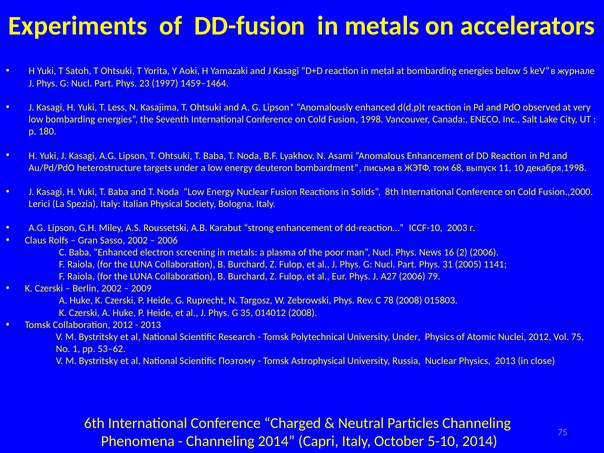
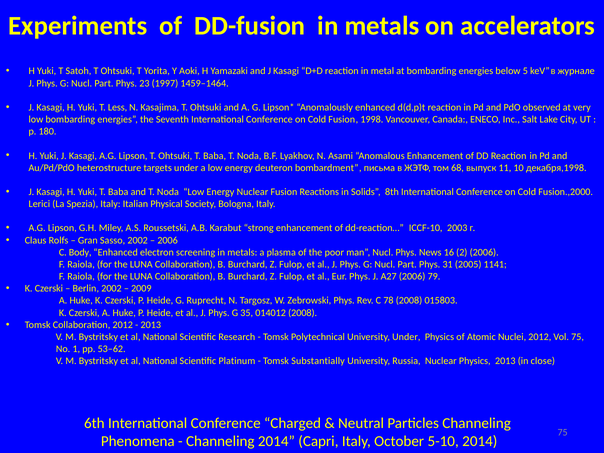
C Baba: Baba -> Body
Поэтому: Поэтому -> Platinum
Astrophysical: Astrophysical -> Substantially
